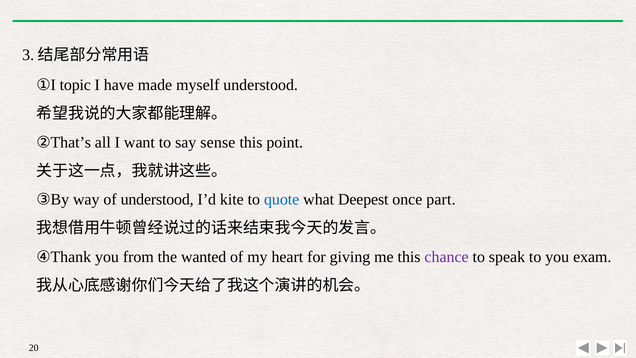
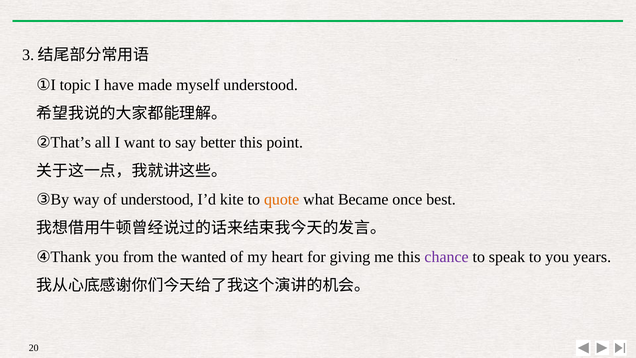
sense: sense -> better
quote colour: blue -> orange
Deepest: Deepest -> Became
part: part -> best
exam: exam -> years
